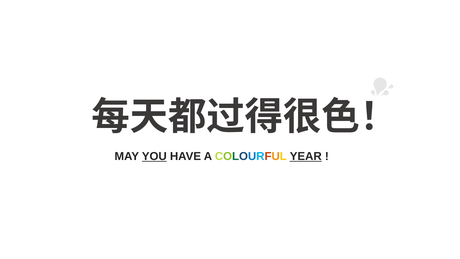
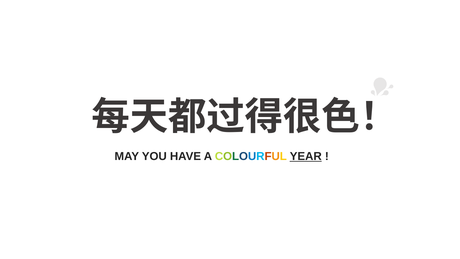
YOU underline: present -> none
